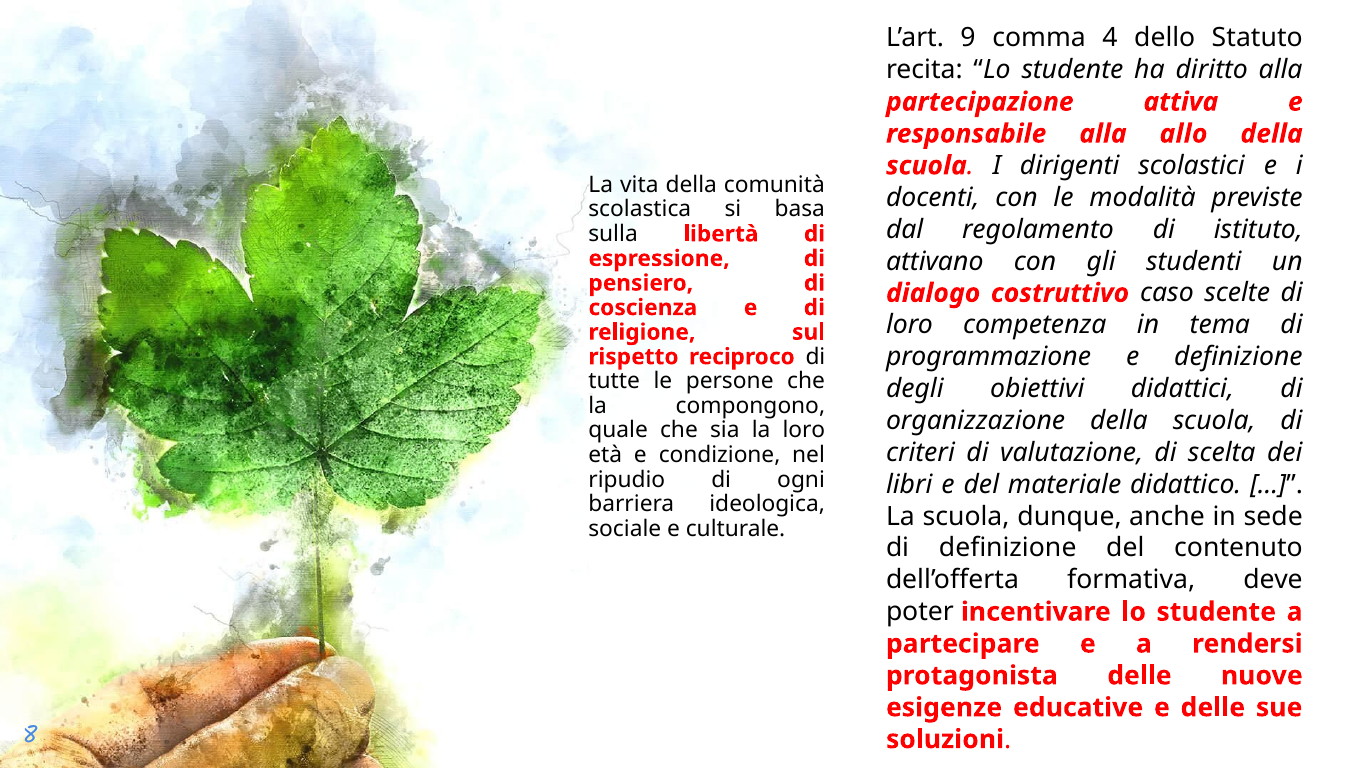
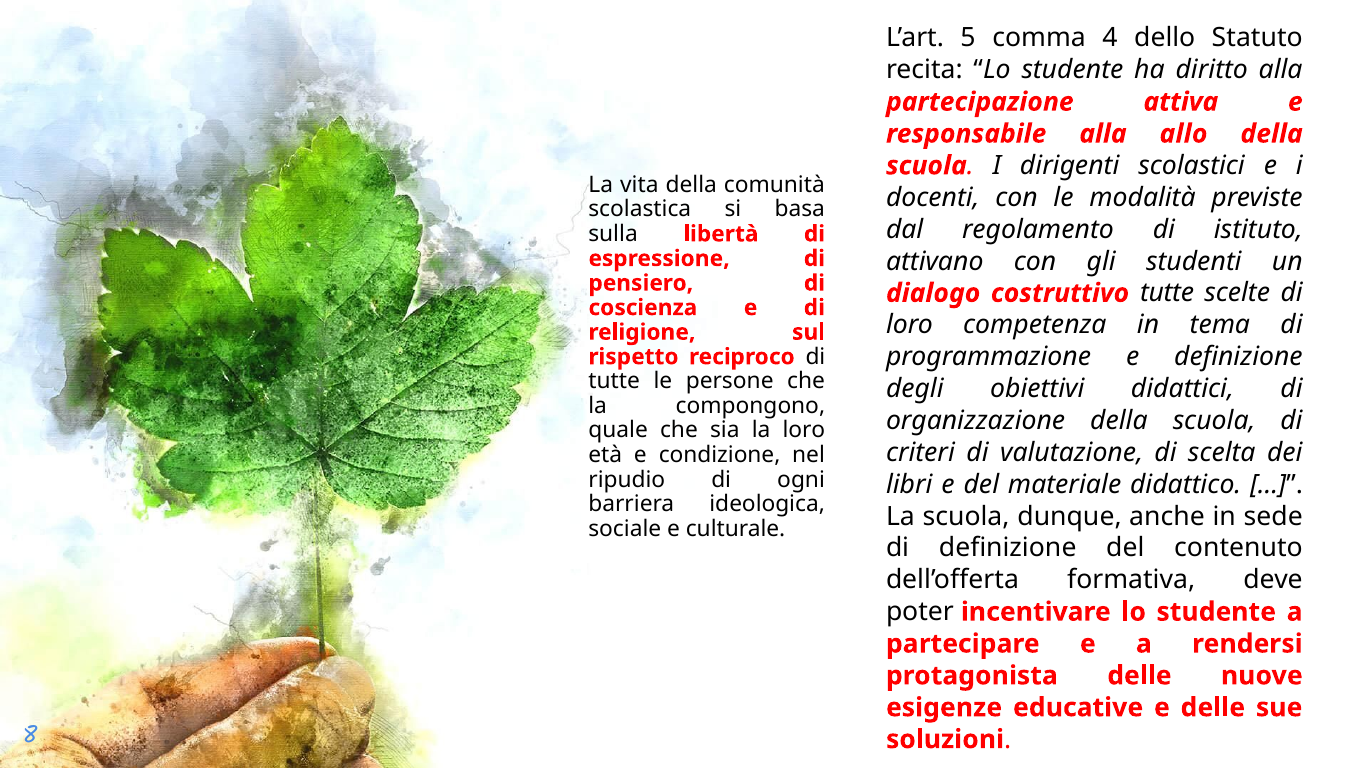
9: 9 -> 5
costruttivo caso: caso -> tutte
